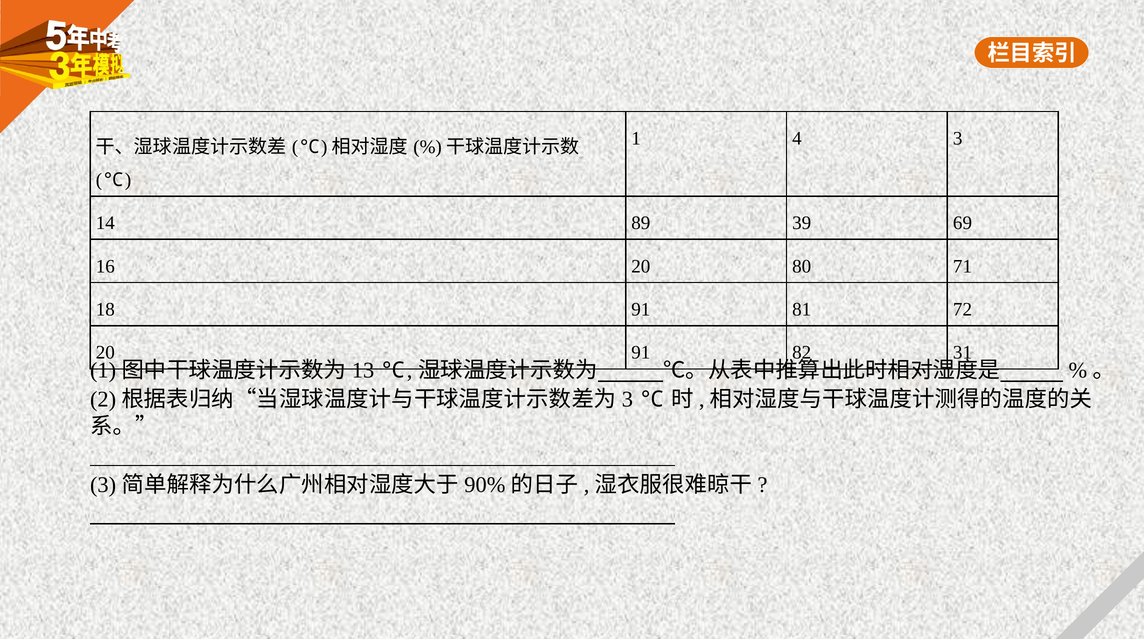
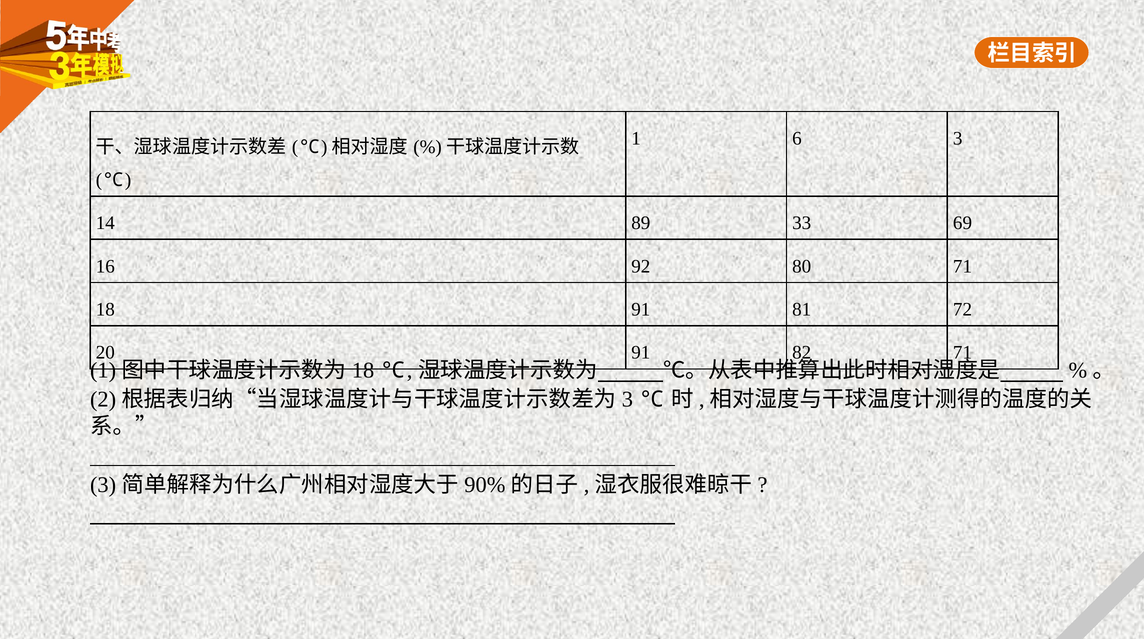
4: 4 -> 6
39: 39 -> 33
16 20: 20 -> 92
82 31: 31 -> 71
13 at (363, 371): 13 -> 18
